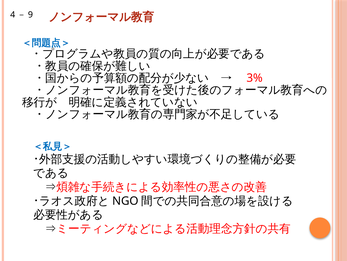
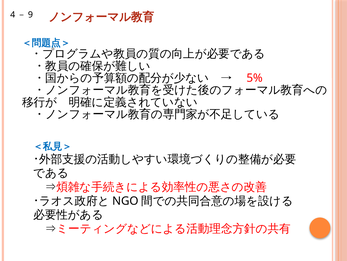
3%: 3% -> 5%
